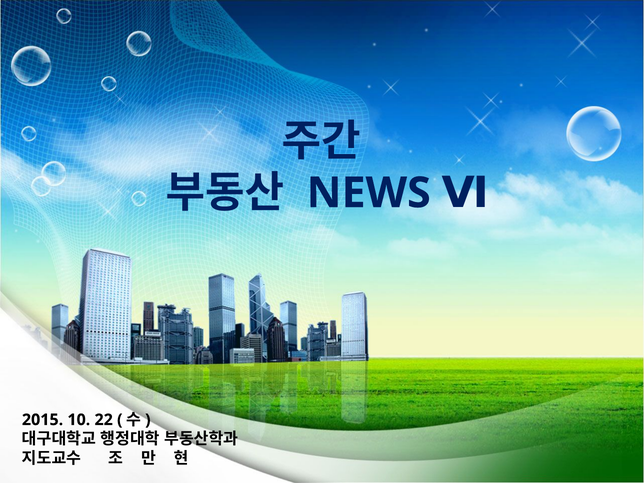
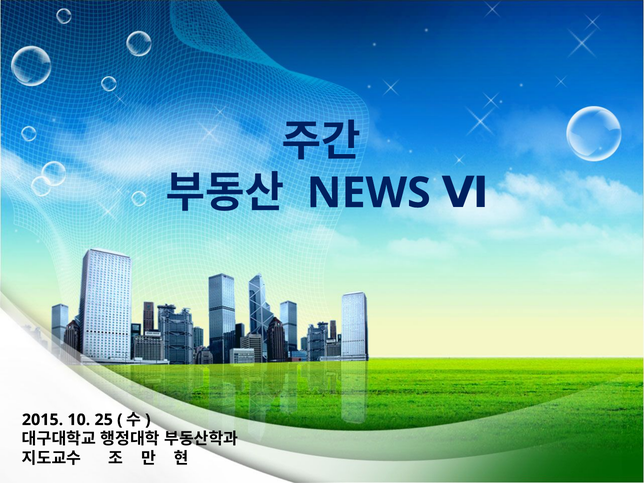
22: 22 -> 25
